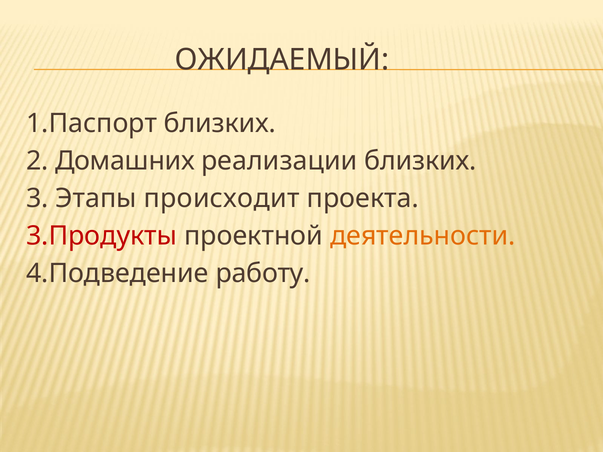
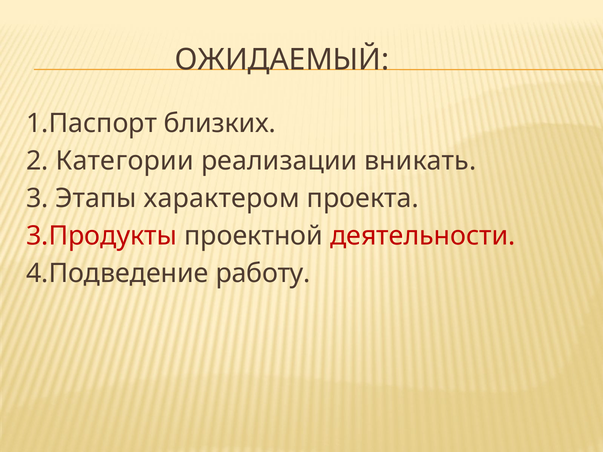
Домашних: Домашних -> Категории
реализации близких: близких -> вникать
происходит: происходит -> характером
деятельности colour: orange -> red
